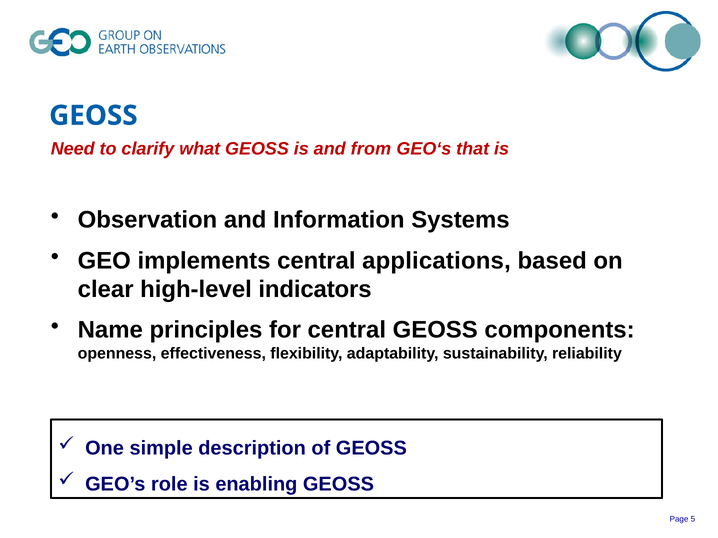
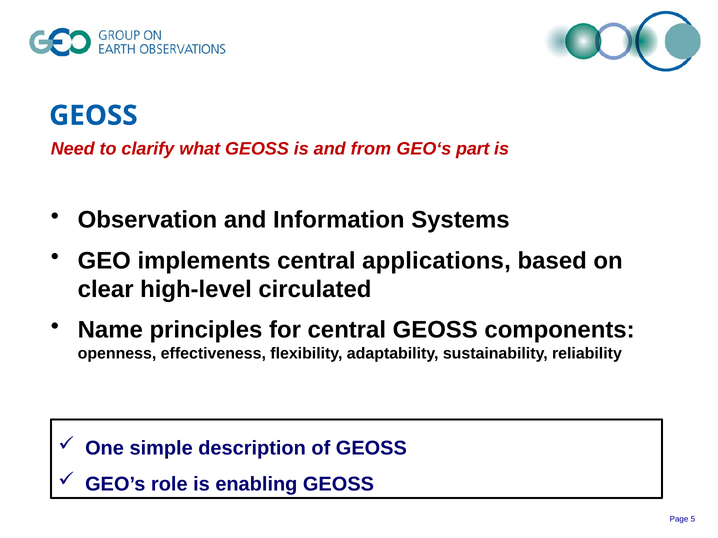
that: that -> part
indicators: indicators -> circulated
